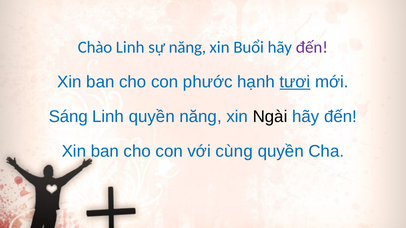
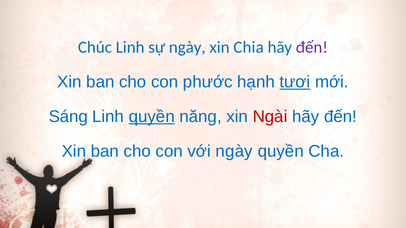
Chào: Chào -> Chúc
sự năng: năng -> ngày
Buổi: Buổi -> Chia
quyền at (152, 117) underline: none -> present
Ngài colour: black -> red
với cùng: cùng -> ngày
